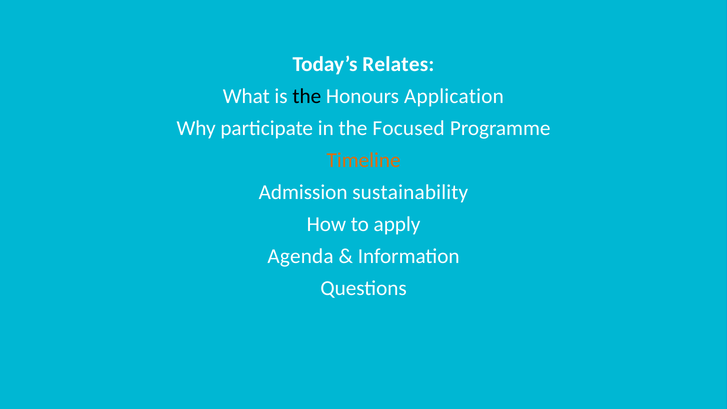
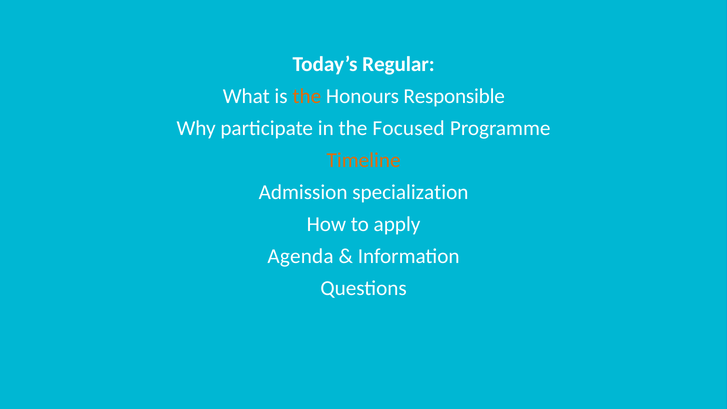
Relates: Relates -> Regular
the at (307, 96) colour: black -> orange
Application: Application -> Responsible
sustainability: sustainability -> specialization
